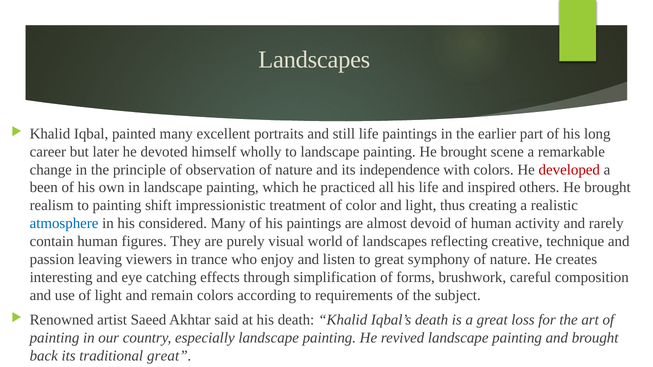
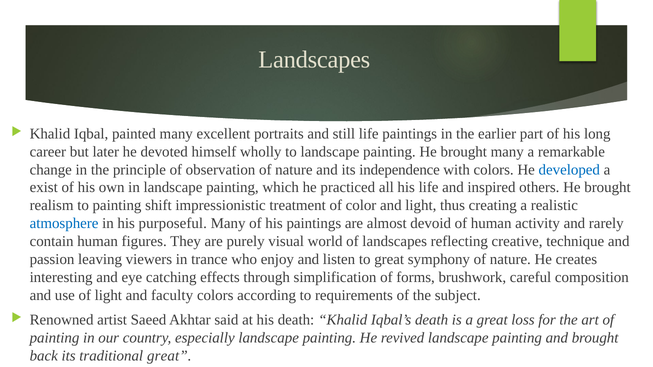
brought scene: scene -> many
developed colour: red -> blue
been: been -> exist
considered: considered -> purposeful
remain: remain -> faculty
